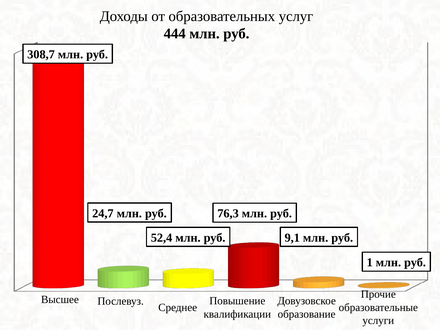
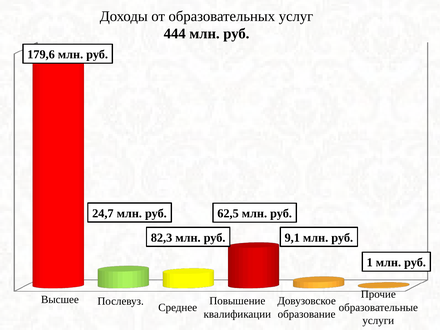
308,7: 308,7 -> 179,6
76,3: 76,3 -> 62,5
52,4: 52,4 -> 82,3
